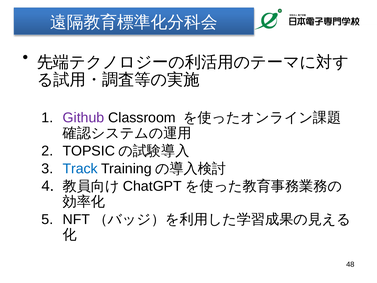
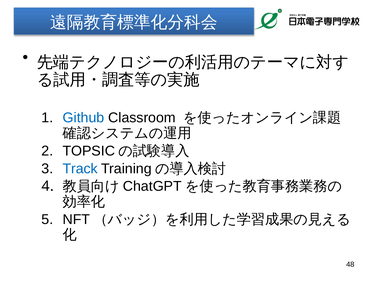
Github colour: purple -> blue
